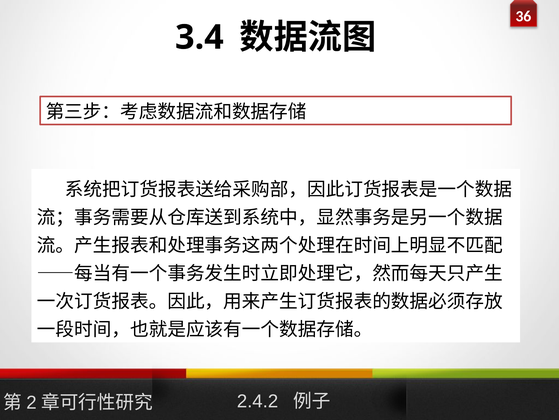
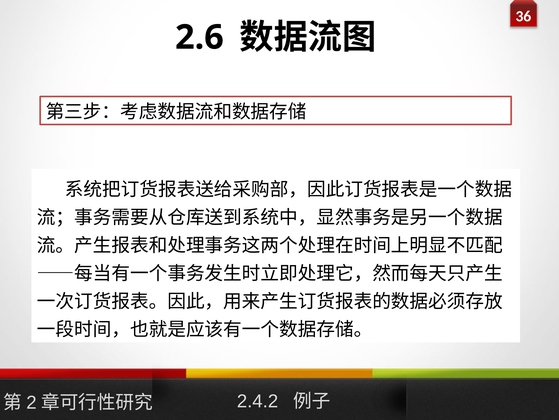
3.4: 3.4 -> 2.6
